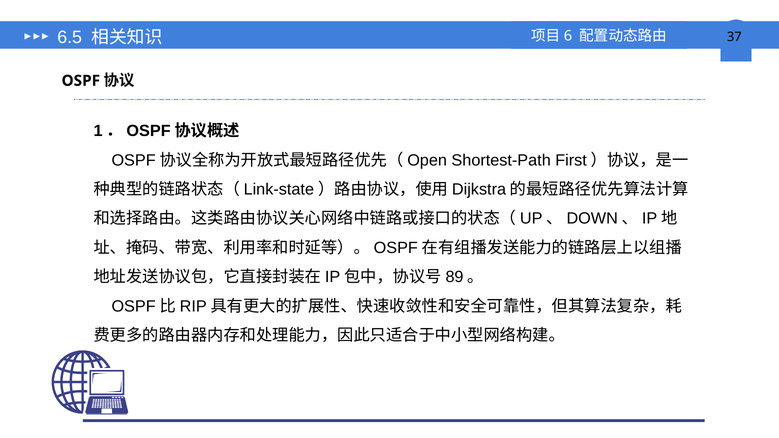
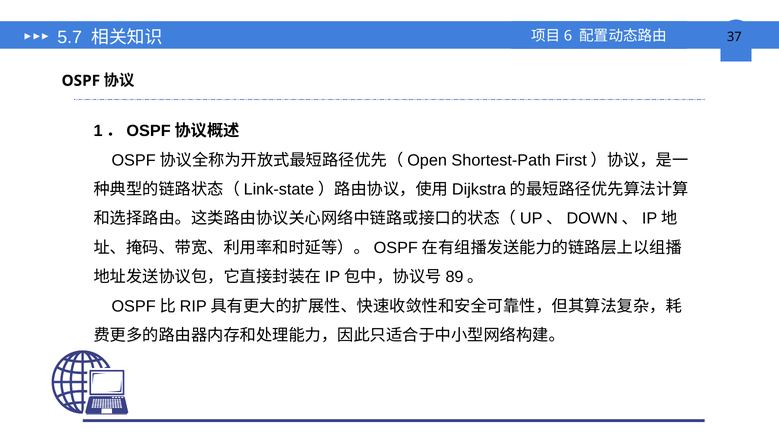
6.5: 6.5 -> 5.7
